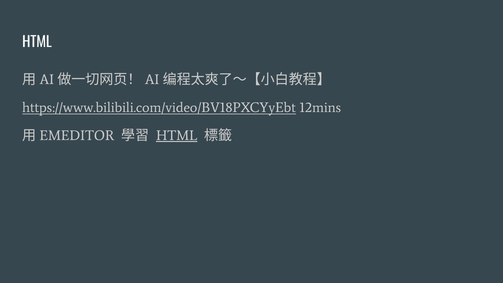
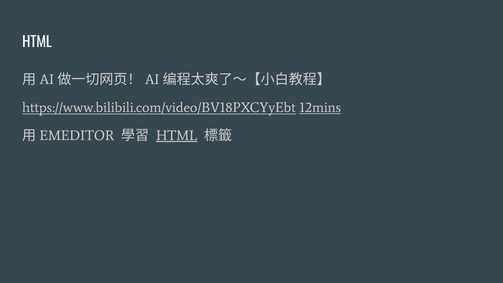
12mins underline: none -> present
